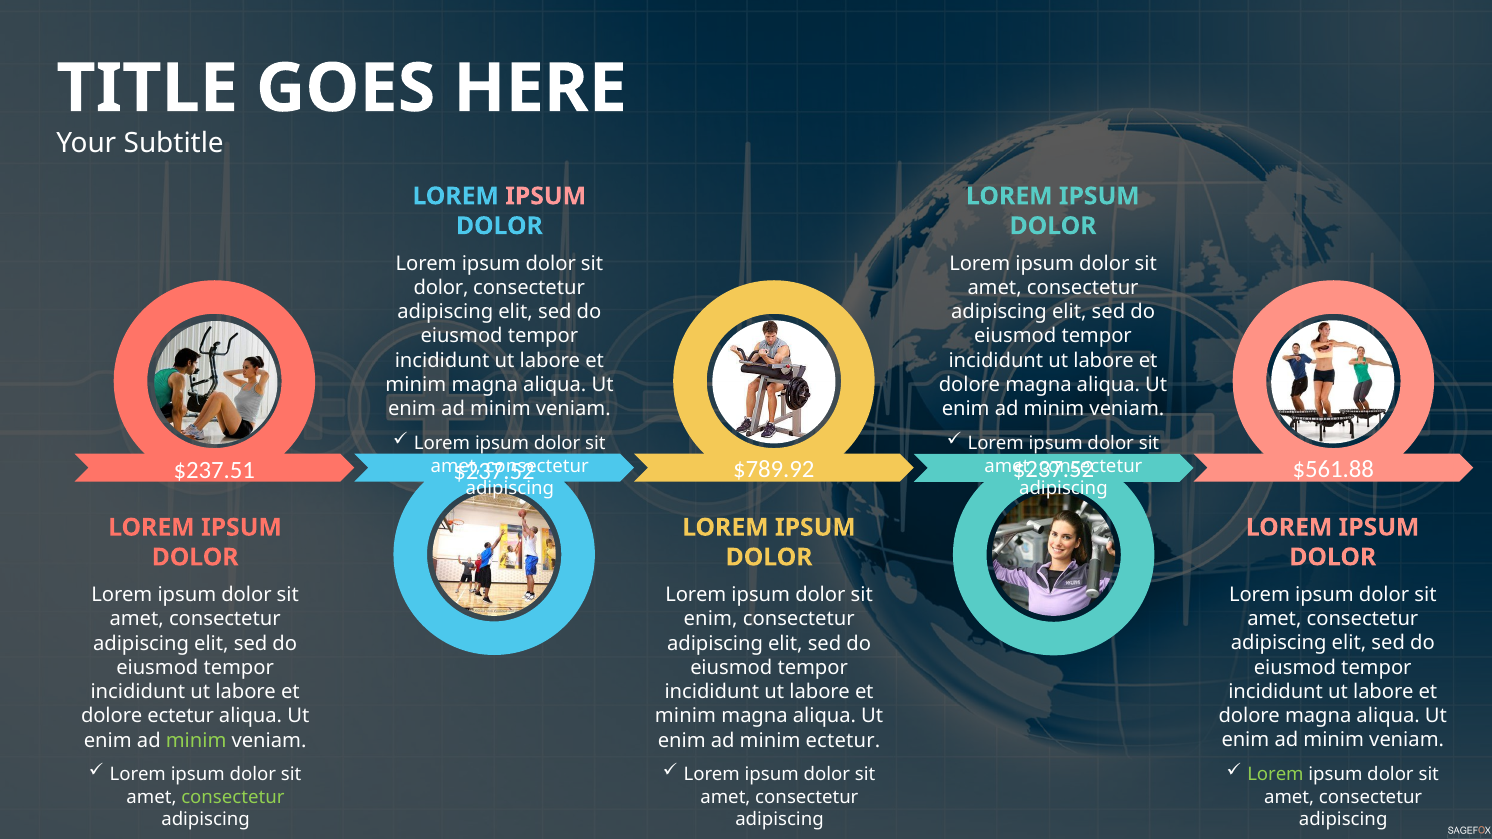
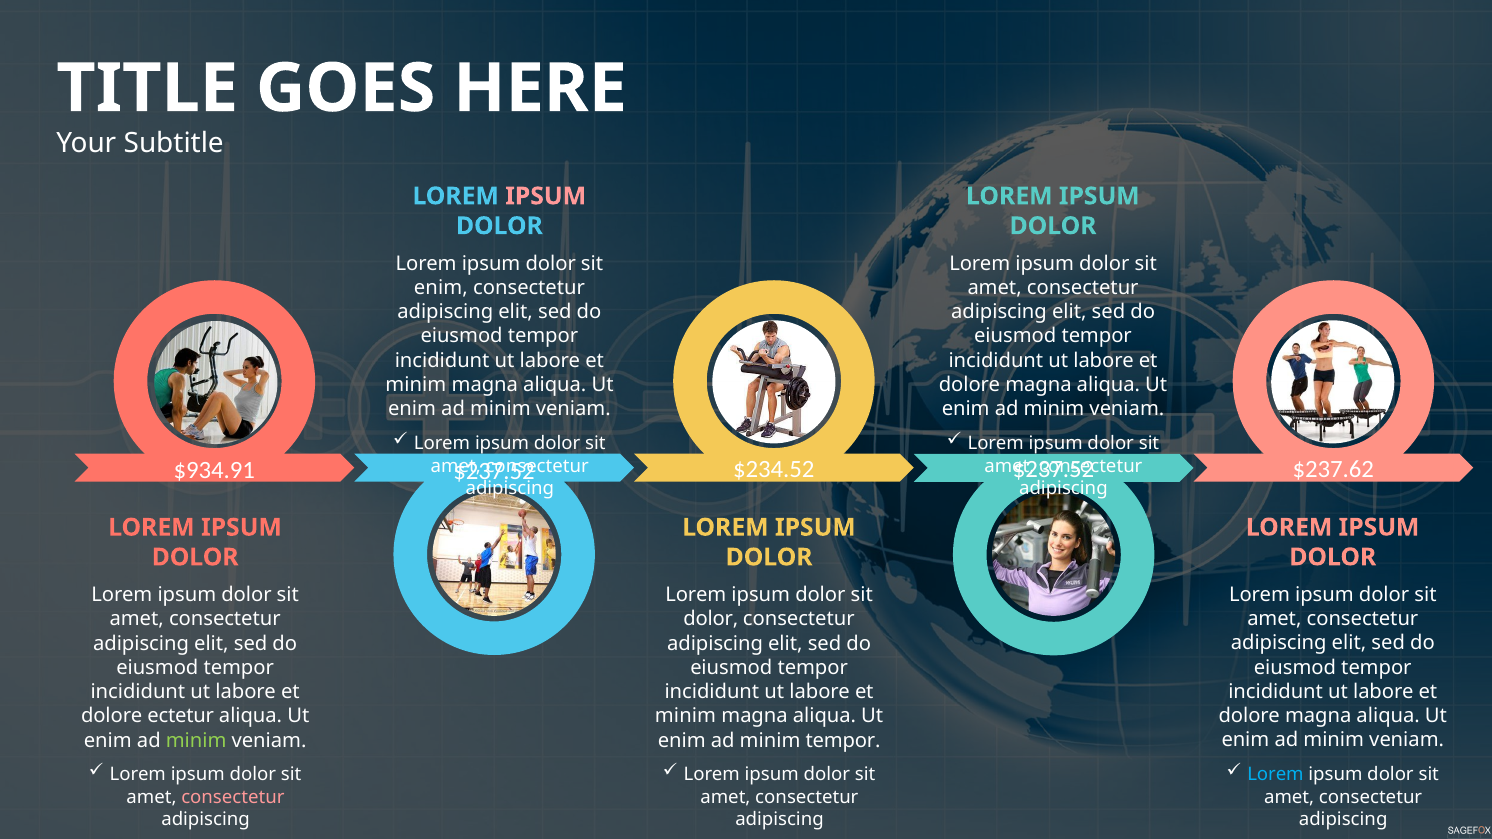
dolor at (441, 288): dolor -> enim
$237.51: $237.51 -> $934.91
$789.92: $789.92 -> $234.52
$561.88: $561.88 -> $237.62
enim at (711, 619): enim -> dolor
minim ectetur: ectetur -> tempor
Lorem at (1275, 775) colour: light green -> light blue
consectetur at (233, 797) colour: light green -> pink
